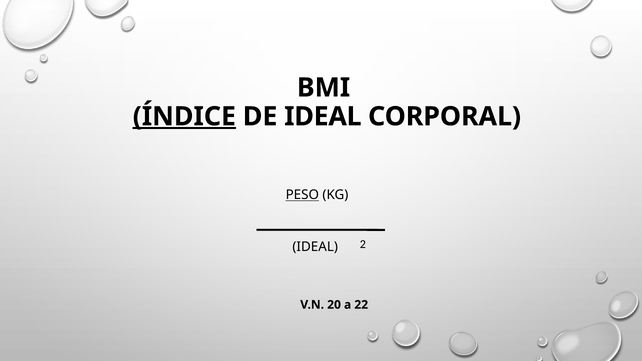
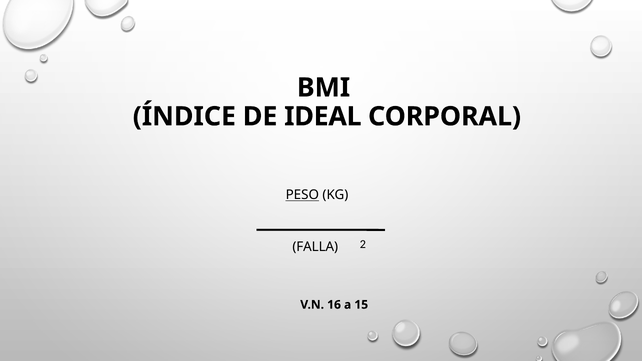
ÍNDICE underline: present -> none
IDEAL at (315, 247): IDEAL -> FALLA
20: 20 -> 16
22: 22 -> 15
